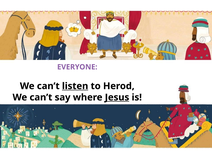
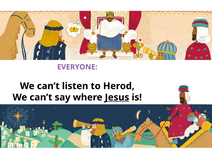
listen underline: present -> none
